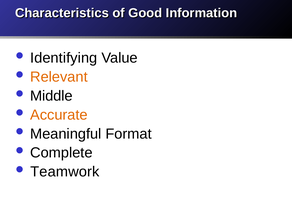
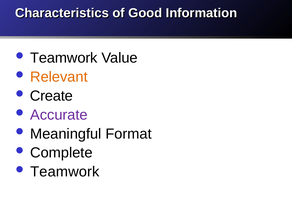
Identifying at (64, 58): Identifying -> Teamwork
Middle: Middle -> Create
Accurate colour: orange -> purple
